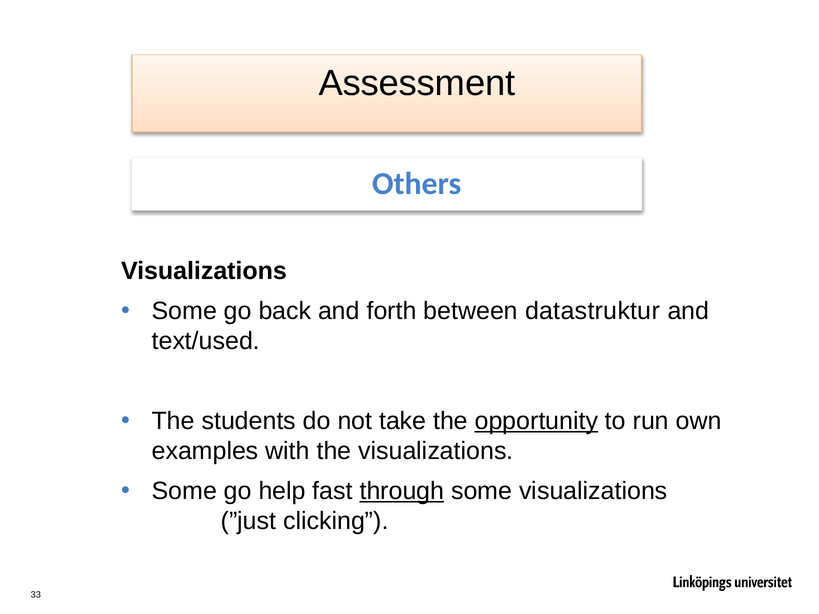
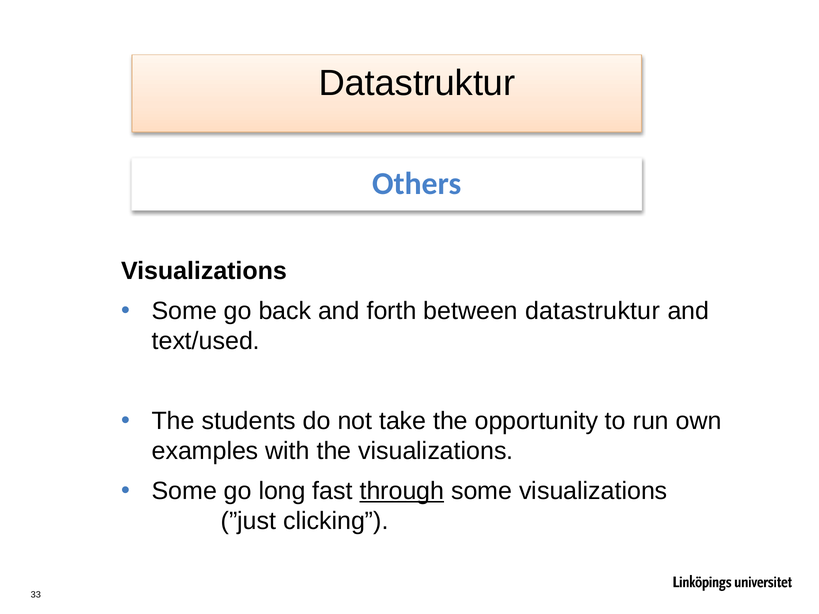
Assessment at (417, 83): Assessment -> Datastruktur
opportunity underline: present -> none
help: help -> long
